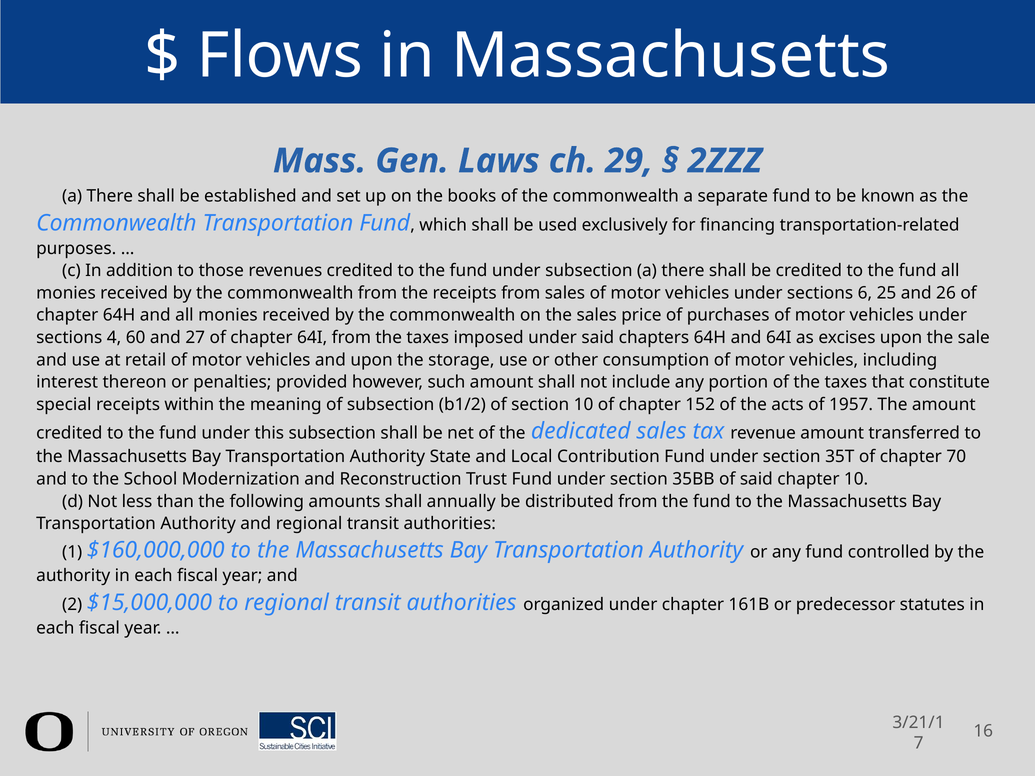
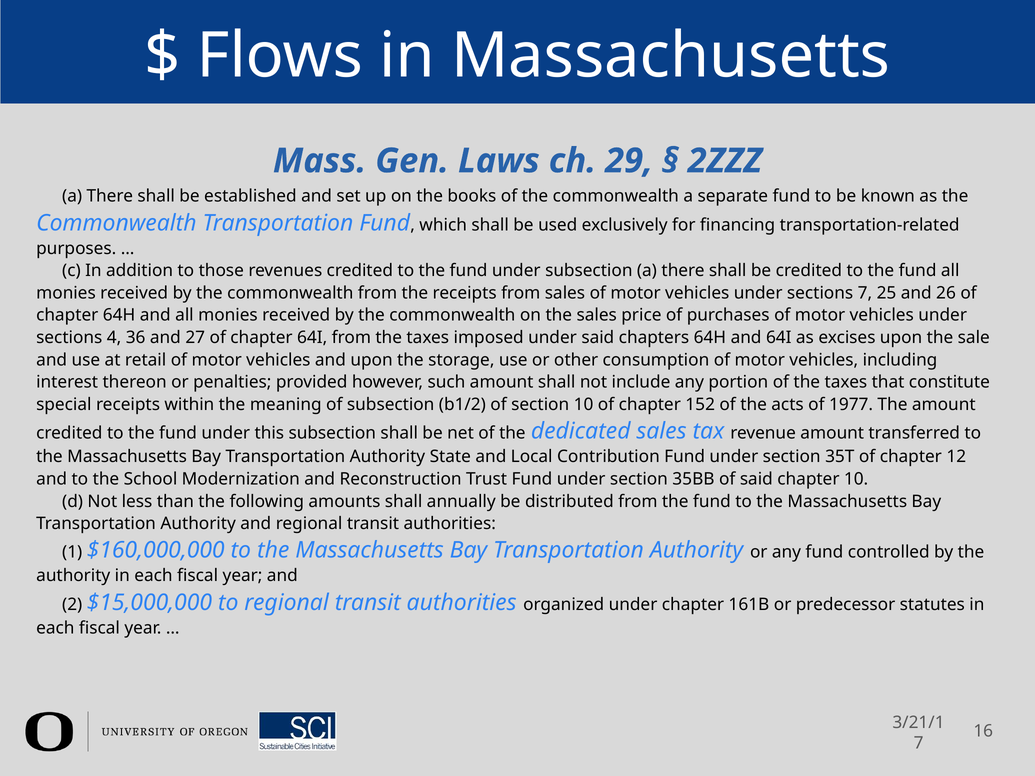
sections 6: 6 -> 7
60: 60 -> 36
1957: 1957 -> 1977
70: 70 -> 12
